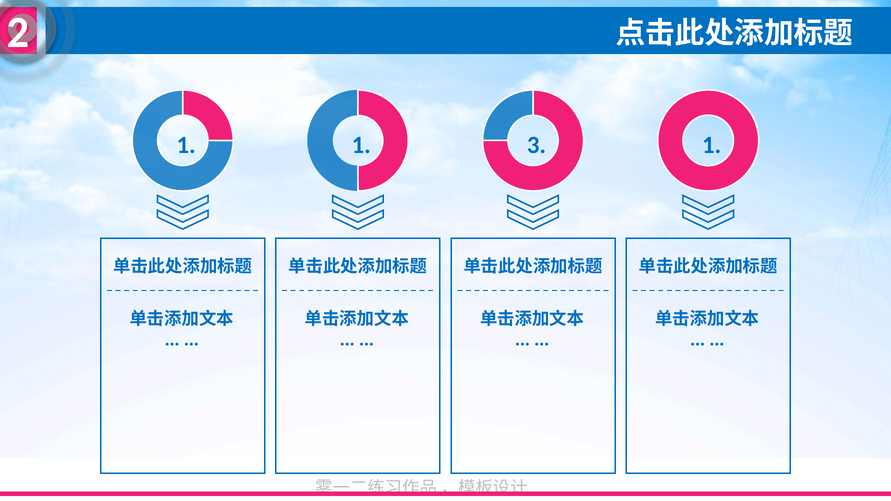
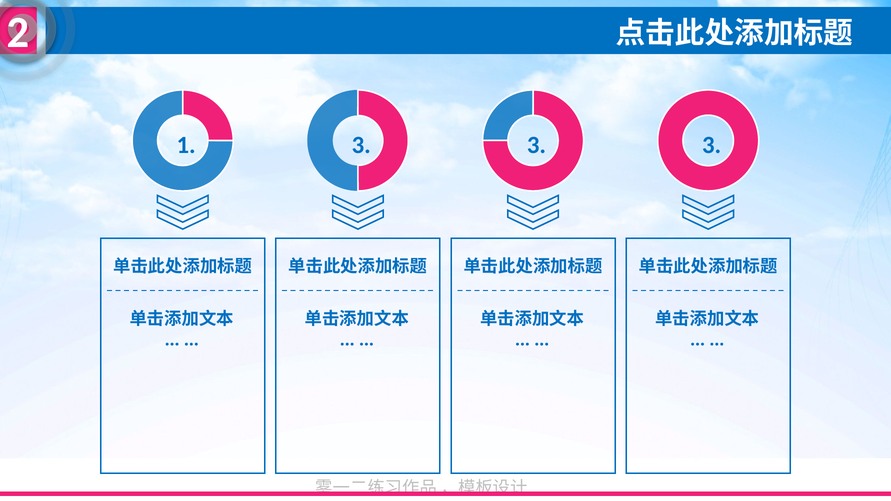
1 1: 1 -> 3
1 at (712, 145): 1 -> 3
